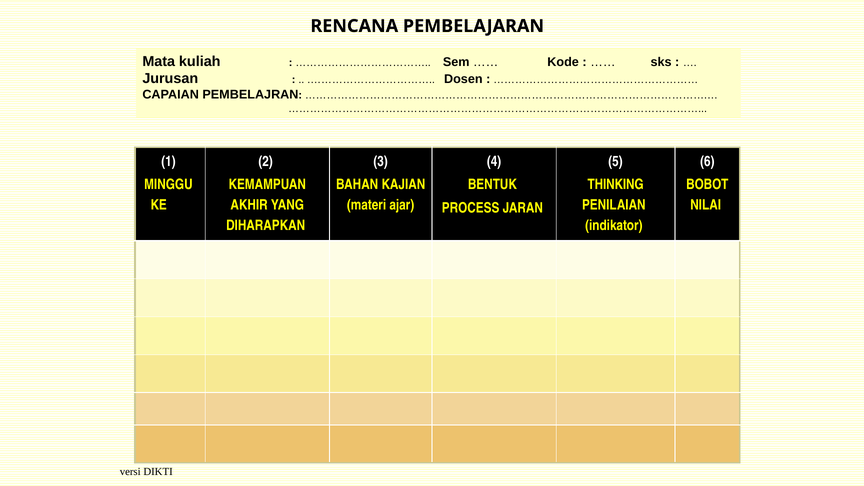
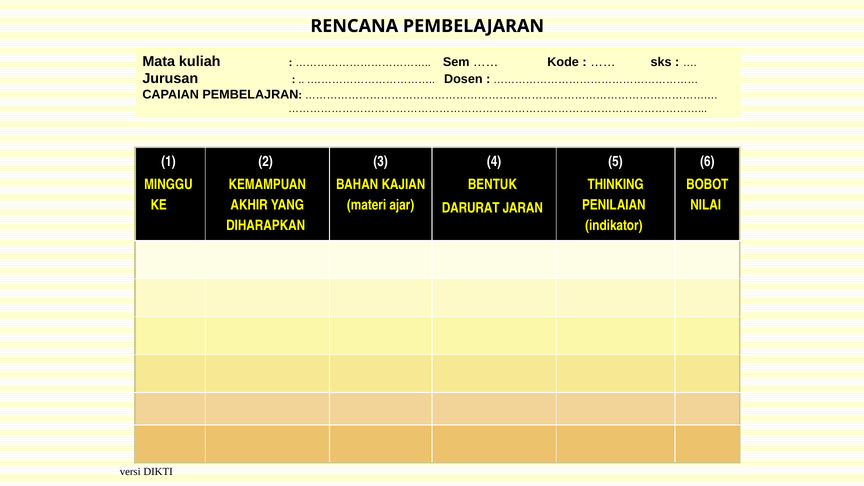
PROCESS: PROCESS -> DARURAT
